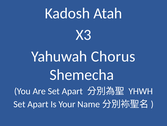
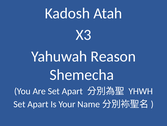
Chorus: Chorus -> Reason
